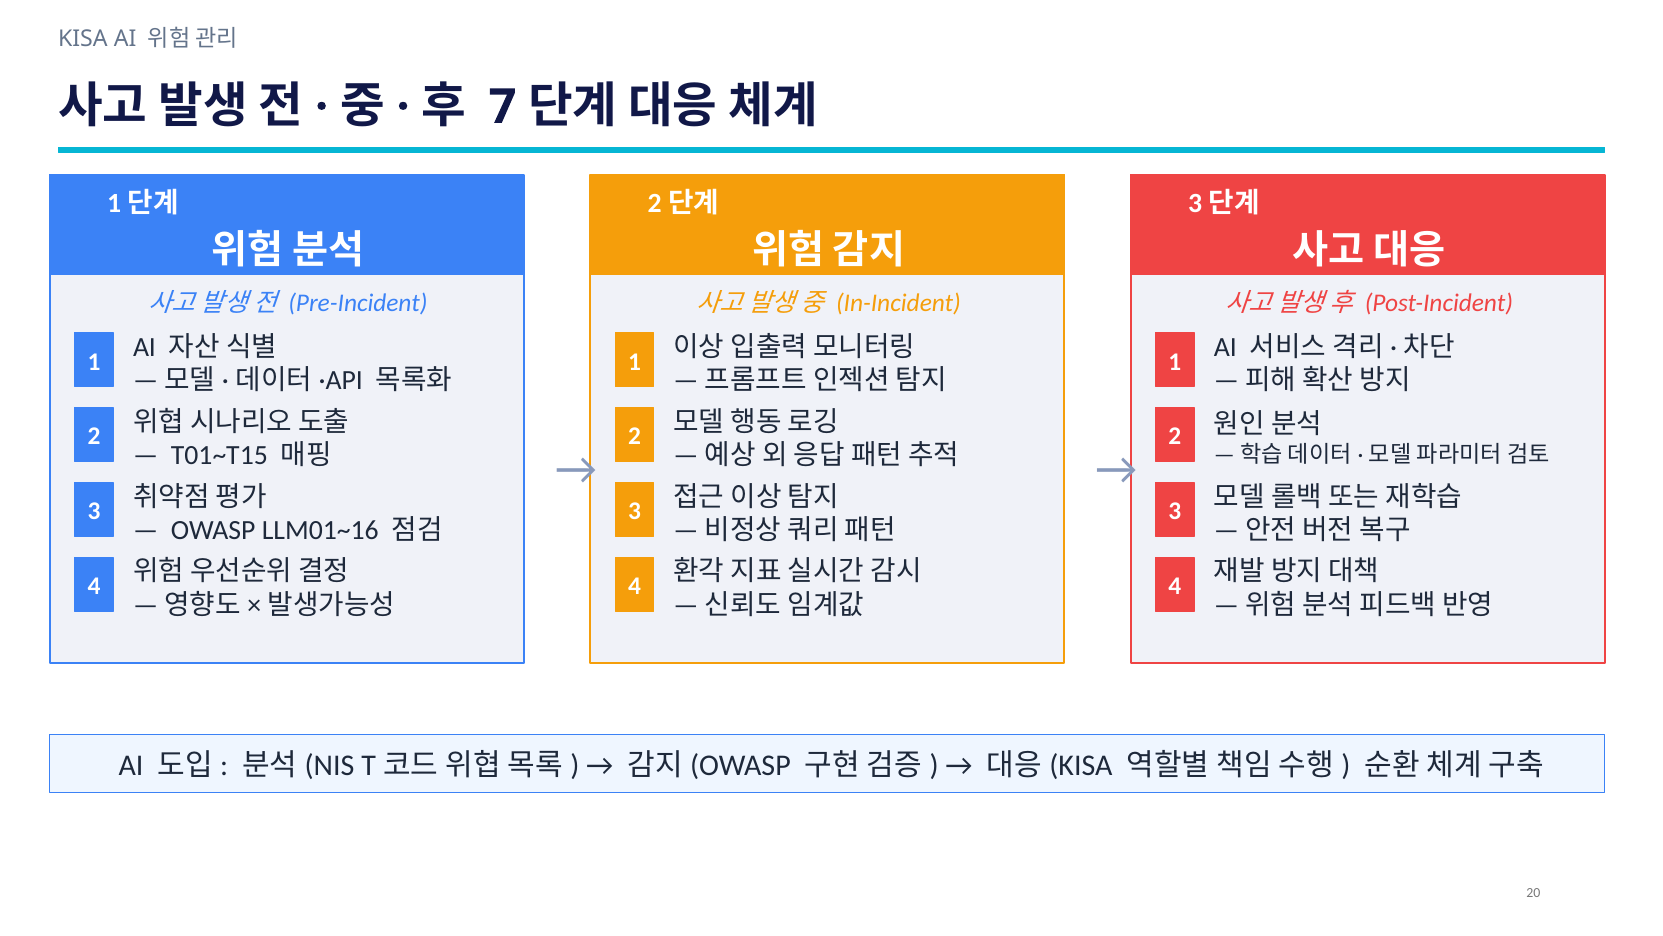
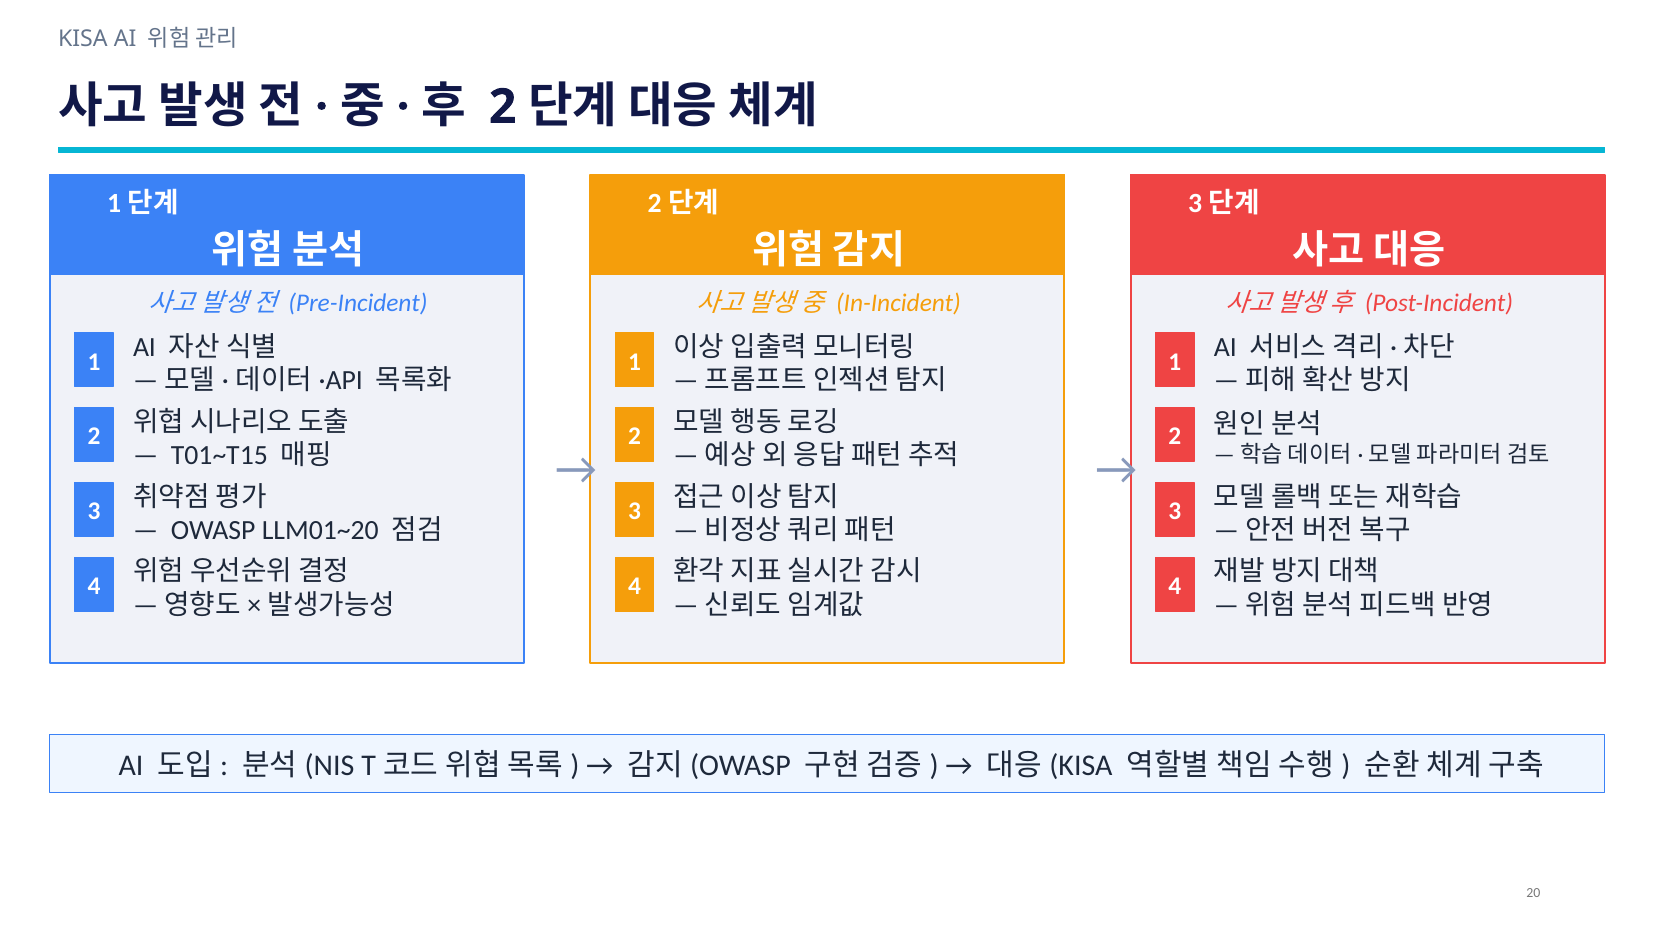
7 at (503, 107): 7 -> 2
LLM01~16: LLM01~16 -> LLM01~20
